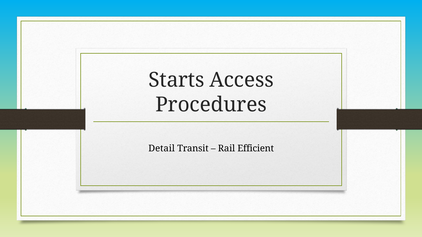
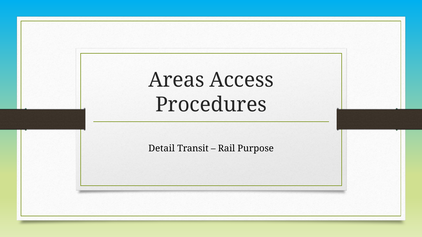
Starts: Starts -> Areas
Efficient: Efficient -> Purpose
